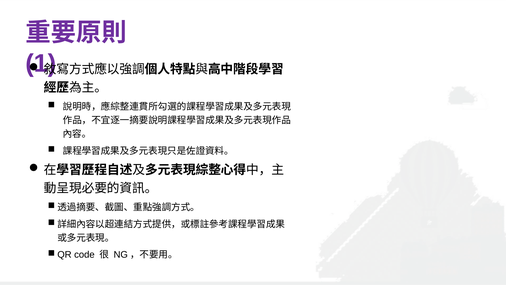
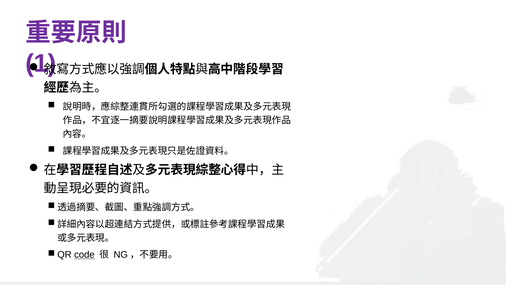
code underline: none -> present
